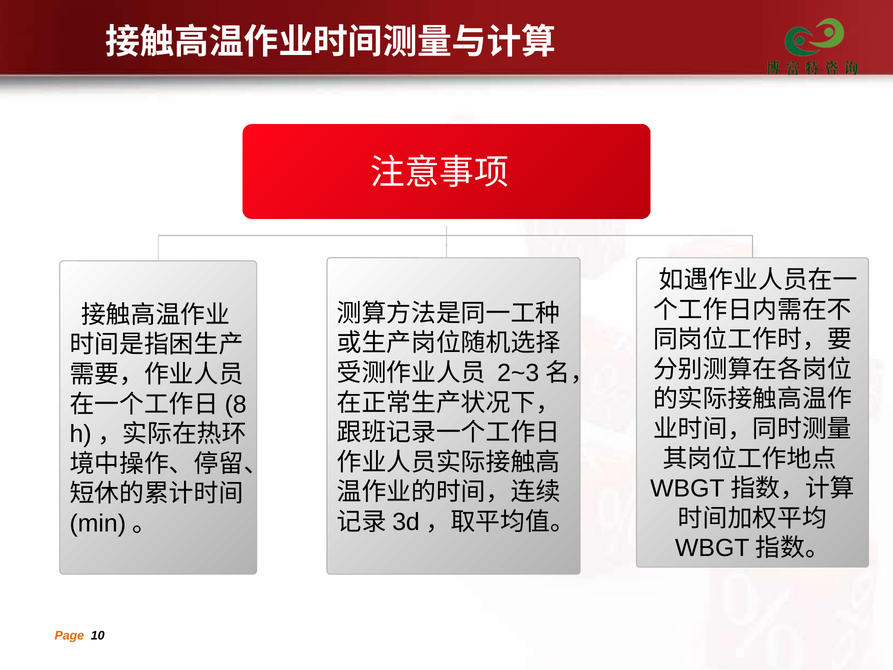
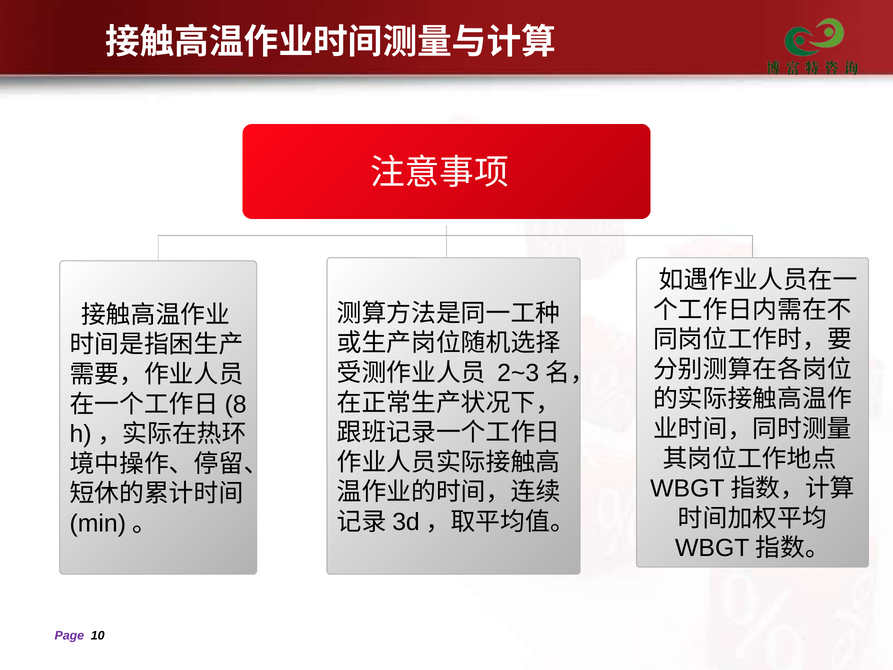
Page colour: orange -> purple
